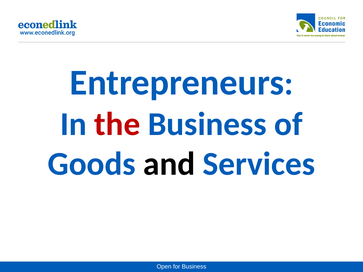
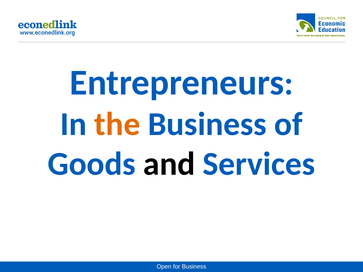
the colour: red -> orange
